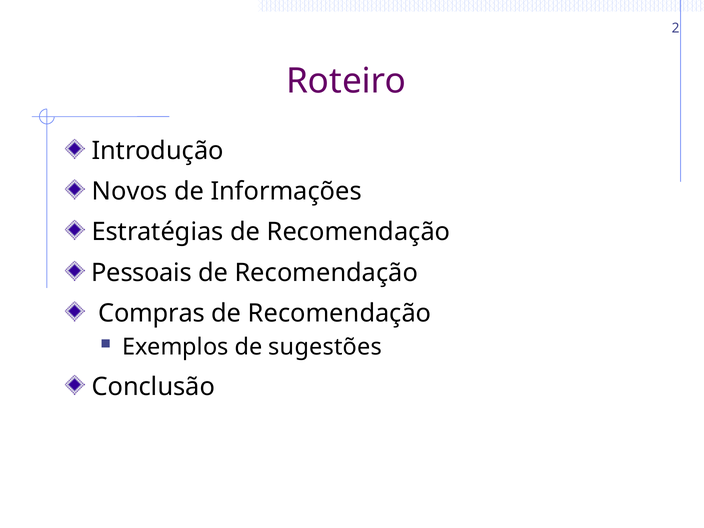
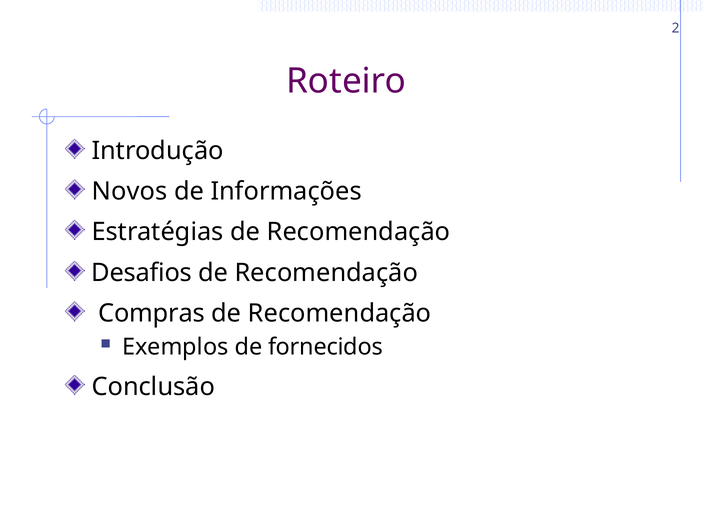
Pessoais: Pessoais -> Desafios
sugestões: sugestões -> fornecidos
